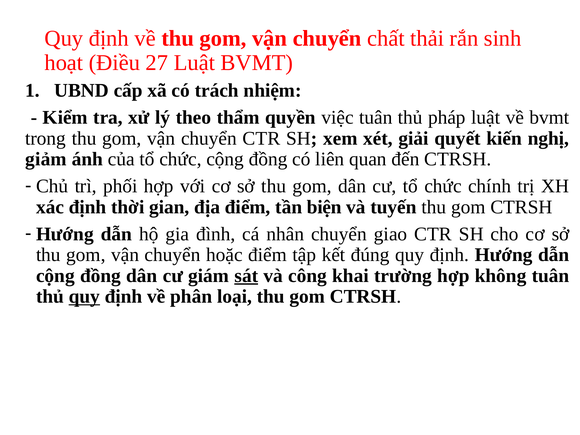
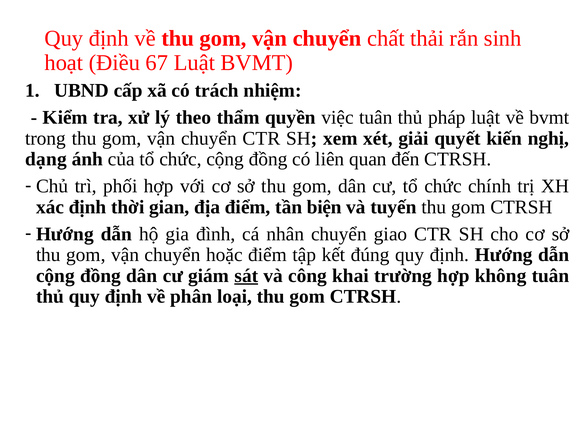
27: 27 -> 67
giảm: giảm -> dạng
quy at (84, 297) underline: present -> none
